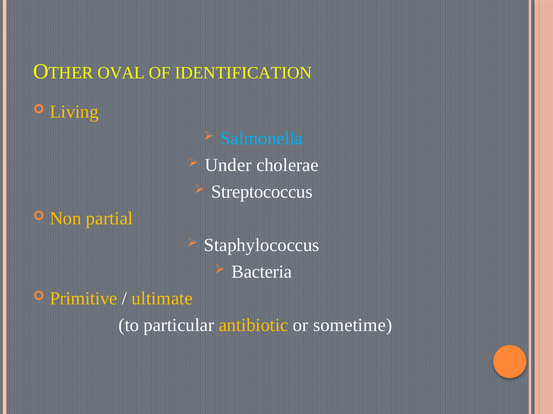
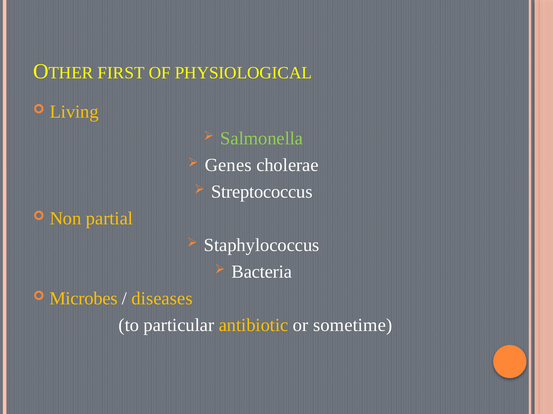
OVAL: OVAL -> FIRST
IDENTIFICATION: IDENTIFICATION -> PHYSIOLOGICAL
Salmonella colour: light blue -> light green
Under: Under -> Genes
Primitive: Primitive -> Microbes
ultimate: ultimate -> diseases
